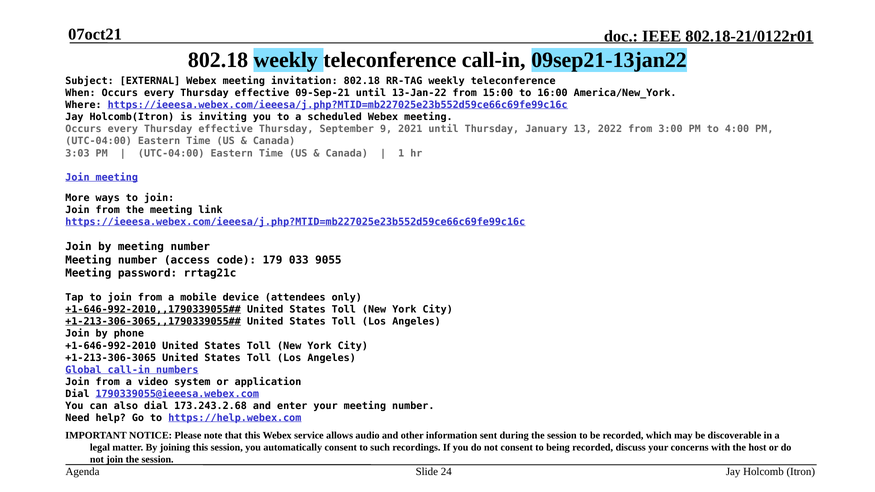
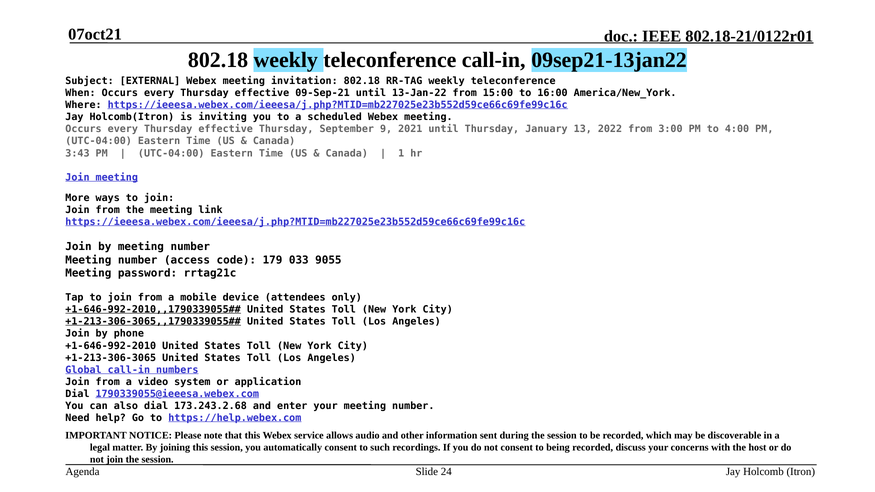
3:03: 3:03 -> 3:43
